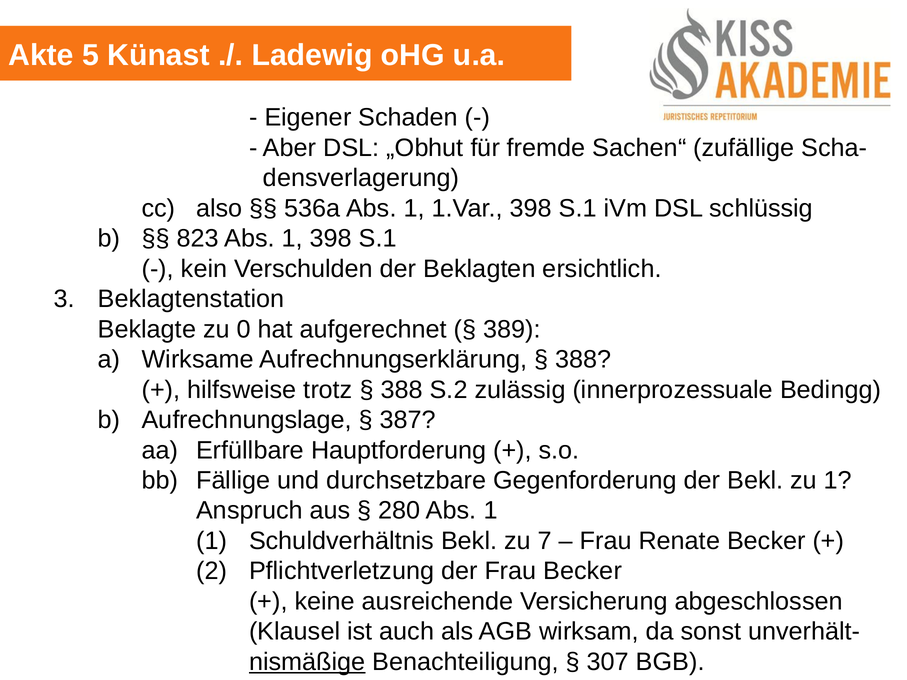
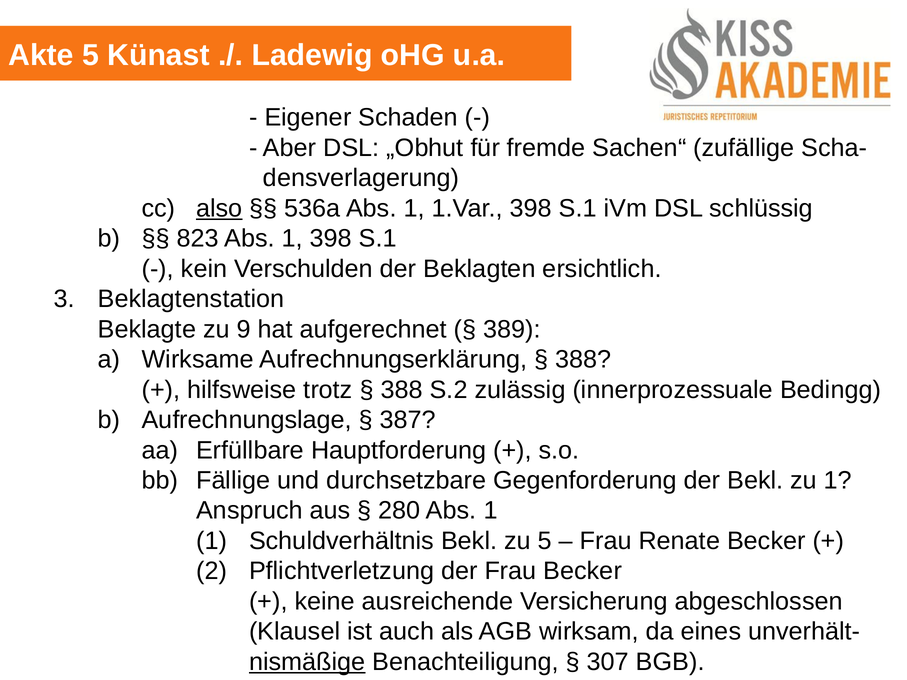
also underline: none -> present
0: 0 -> 9
zu 7: 7 -> 5
sonst: sonst -> eines
